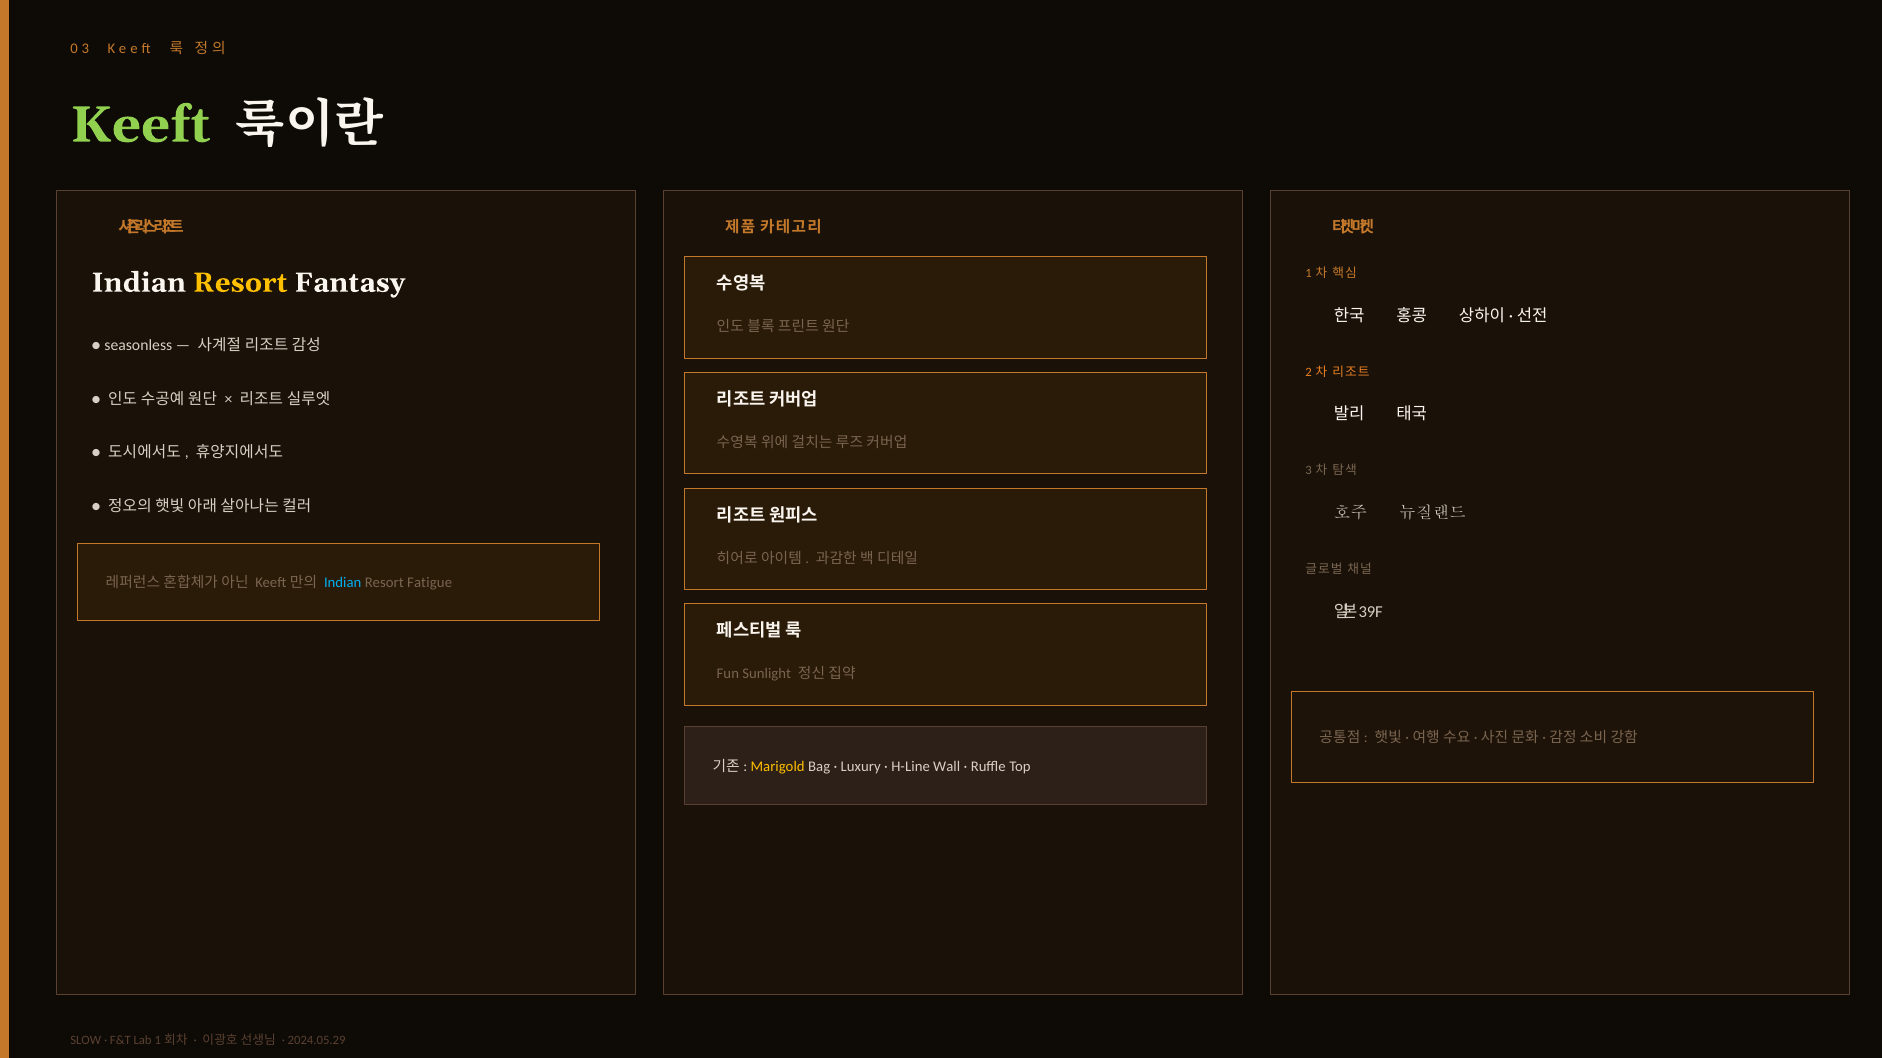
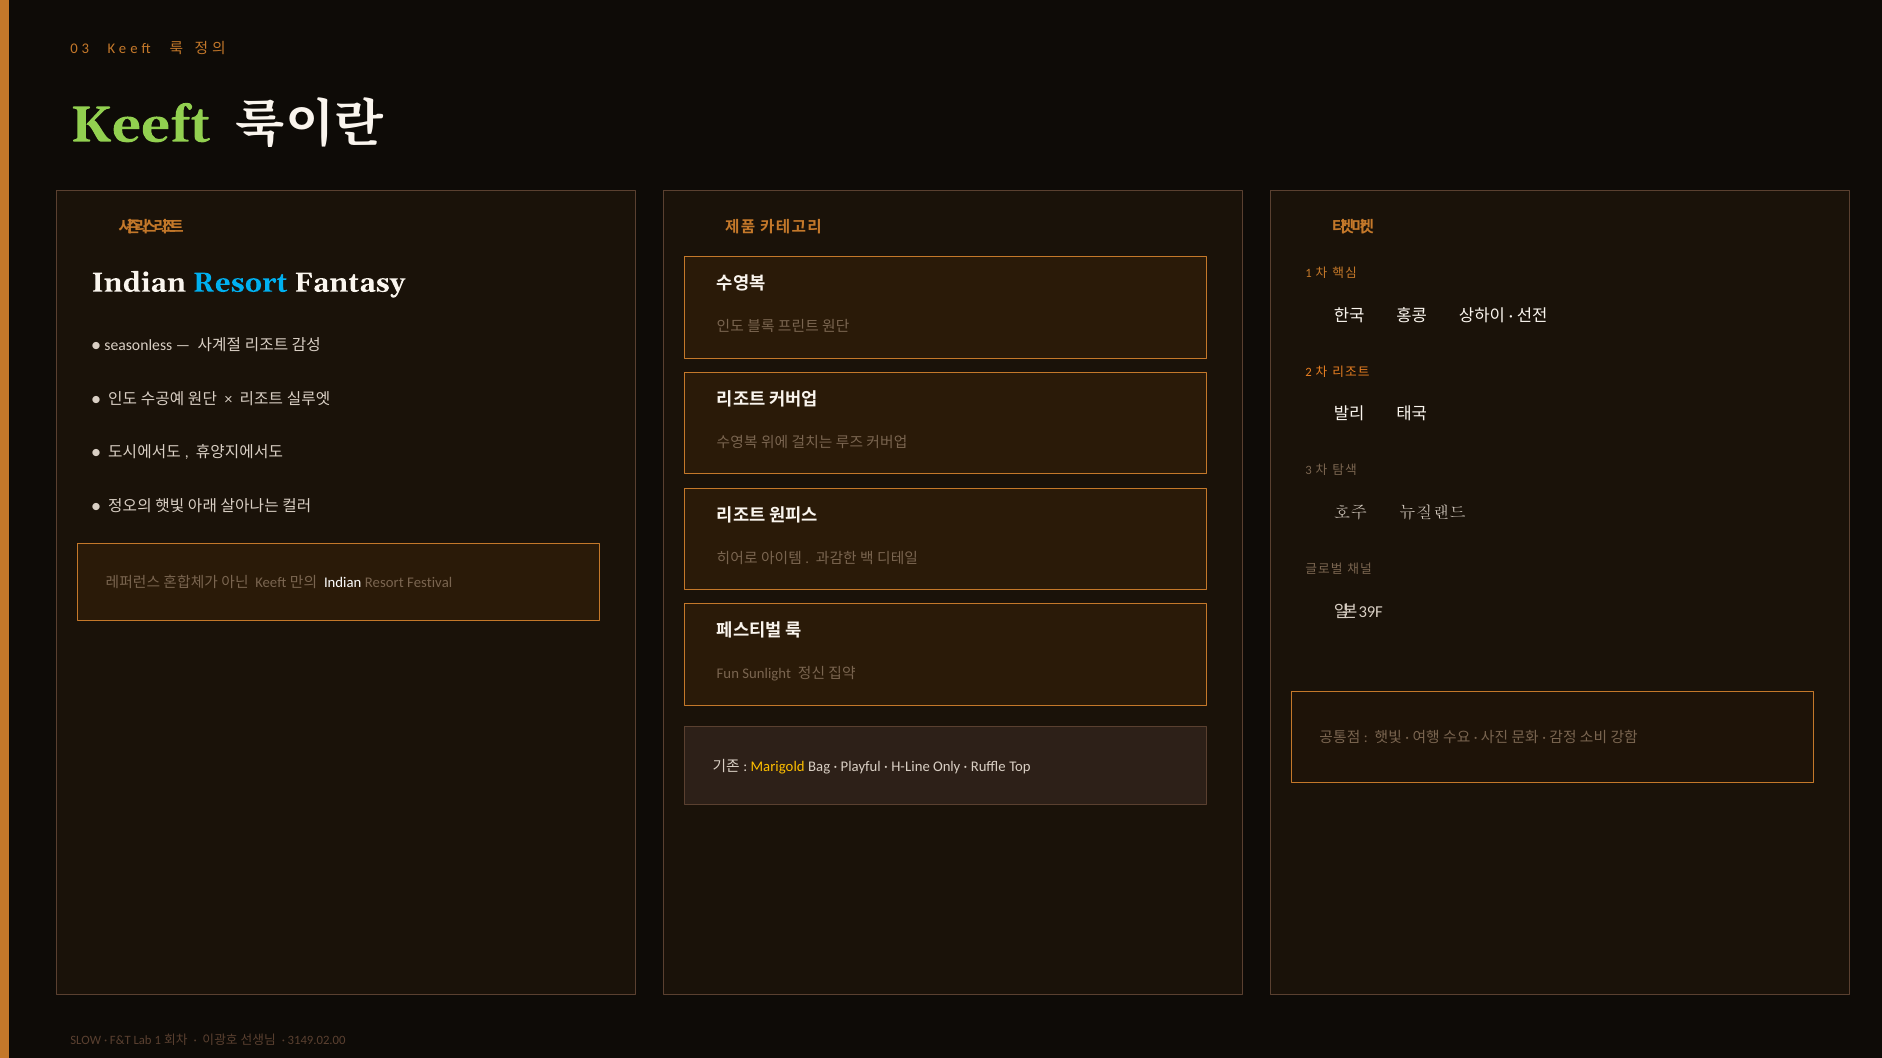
Resort at (240, 283) colour: yellow -> light blue
Indian at (343, 583) colour: light blue -> white
Fatigue: Fatigue -> Festival
Luxury: Luxury -> Playful
Wall: Wall -> Only
2024.05.29: 2024.05.29 -> 3149.02.00
